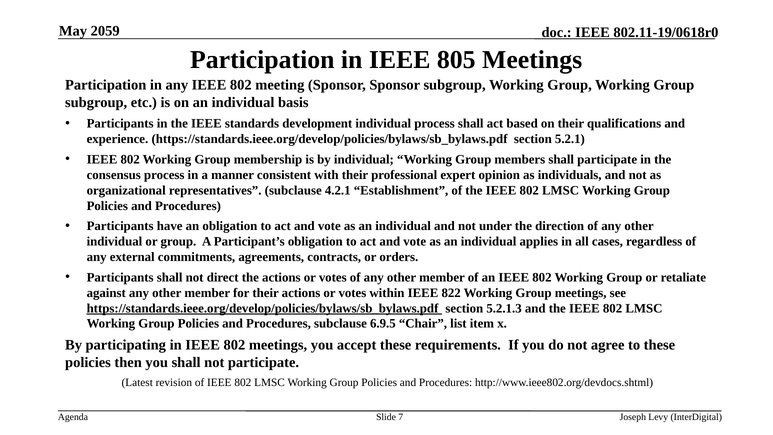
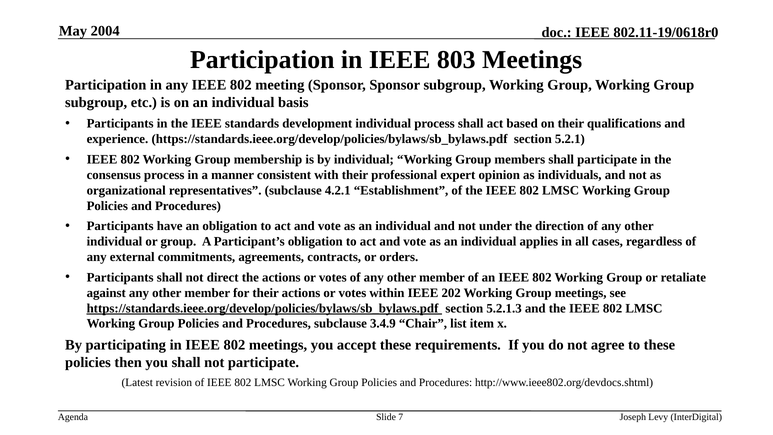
2059: 2059 -> 2004
805: 805 -> 803
822: 822 -> 202
6.9.5: 6.9.5 -> 3.4.9
